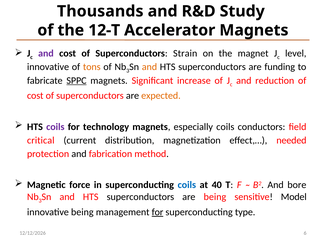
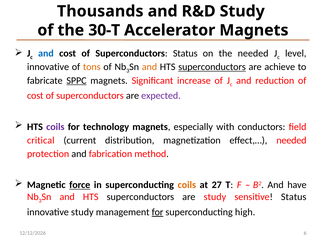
12-T: 12-T -> 30-T
and at (46, 54) colour: purple -> blue
Superconductors Strain: Strain -> Status
the magnet: magnet -> needed
superconductors at (212, 67) underline: none -> present
funding: funding -> achieve
expected colour: orange -> purple
especially coils: coils -> with
force underline: none -> present
coils at (187, 185) colour: blue -> orange
40: 40 -> 27
bore: bore -> have
are being: being -> study
sensitive Model: Model -> Status
innovative being: being -> study
type: type -> high
